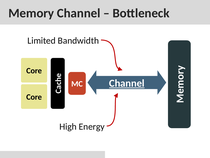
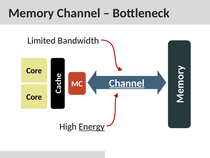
Energy underline: none -> present
